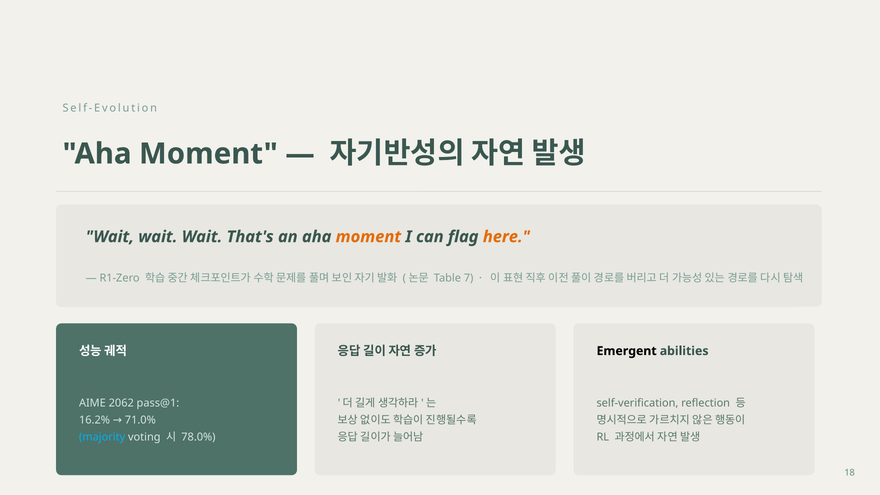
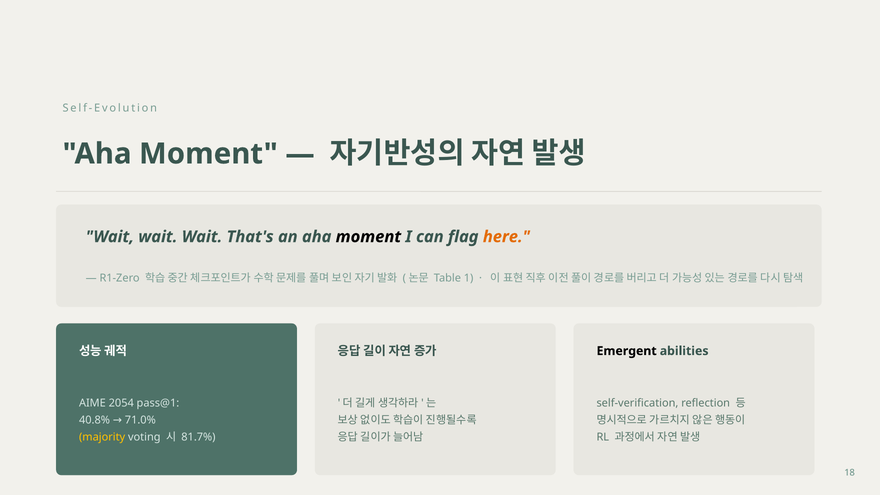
moment at (368, 237) colour: orange -> black
7: 7 -> 1
2062: 2062 -> 2054
16.2%: 16.2% -> 40.8%
majority colour: light blue -> yellow
78.0%: 78.0% -> 81.7%
